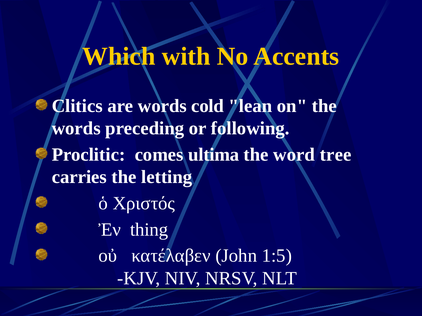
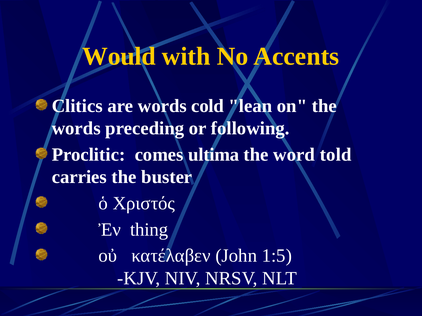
Which: Which -> Would
tree: tree -> told
letting: letting -> buster
